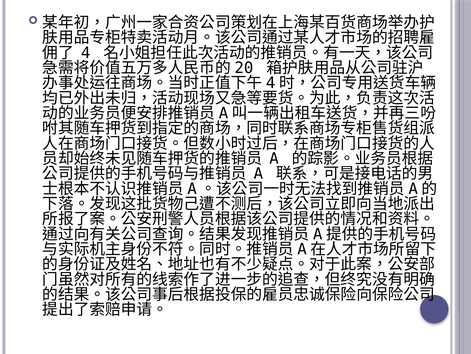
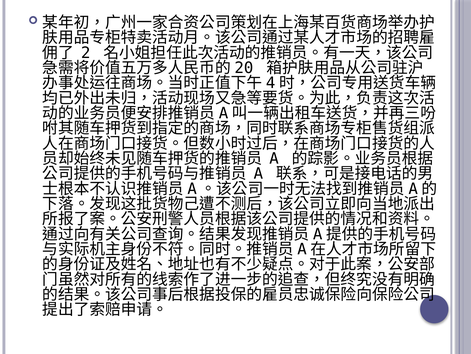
4: 4 -> 2
